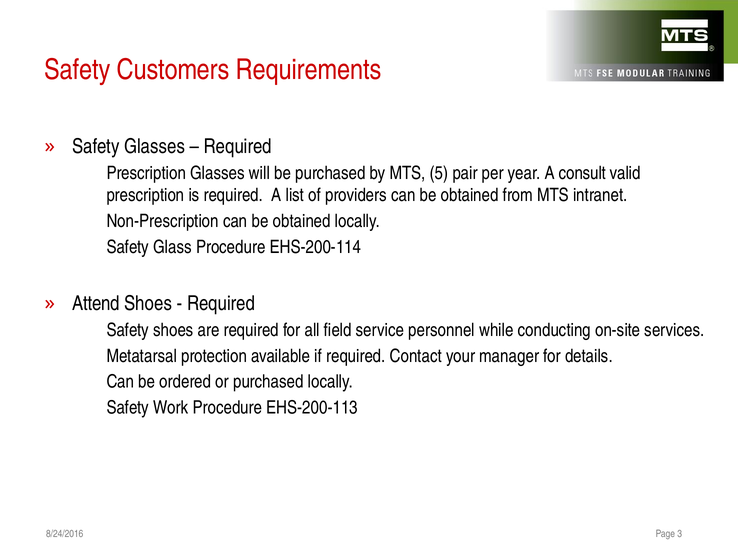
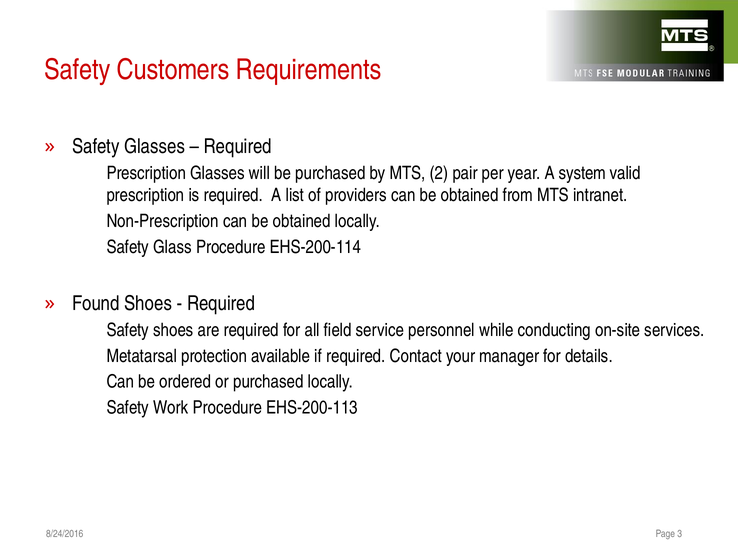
5: 5 -> 2
consult: consult -> system
Attend: Attend -> Found
